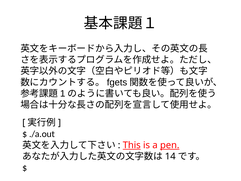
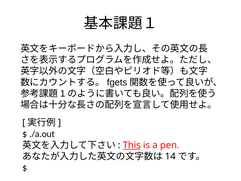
pen underline: present -> none
